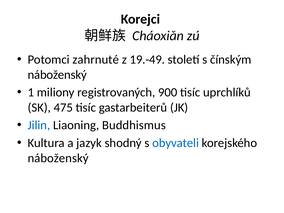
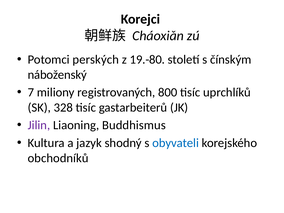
zahrnuté: zahrnuté -> perských
19.-49: 19.-49 -> 19.-80
1: 1 -> 7
900: 900 -> 800
475: 475 -> 328
Jilin colour: blue -> purple
náboženský at (58, 158): náboženský -> obchodníků
